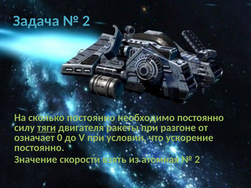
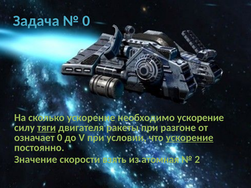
2 at (86, 21): 2 -> 0
сколько постоянно: постоянно -> ускорение
необходимо постоянно: постоянно -> ускорение
ускорение at (190, 138) underline: none -> present
